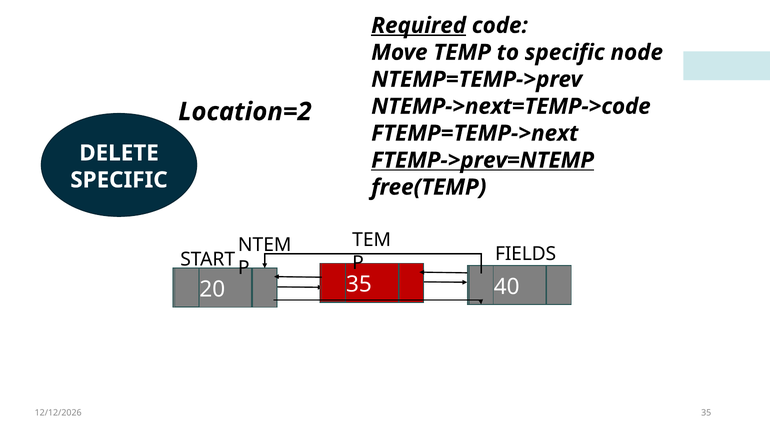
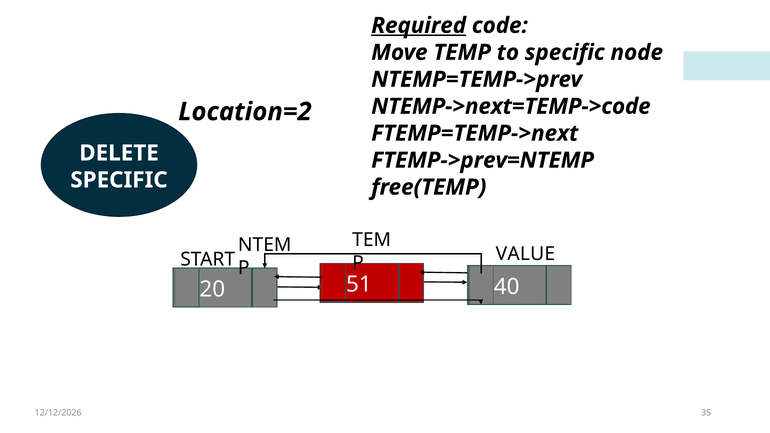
FTEMP->prev=NTEMP underline: present -> none
FIELDS: FIELDS -> VALUE
20 35: 35 -> 51
